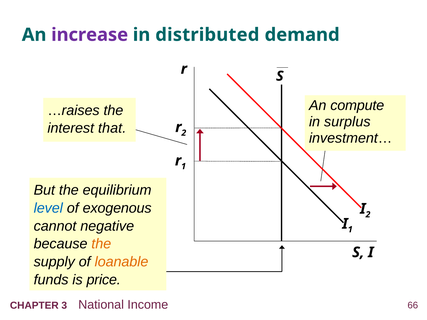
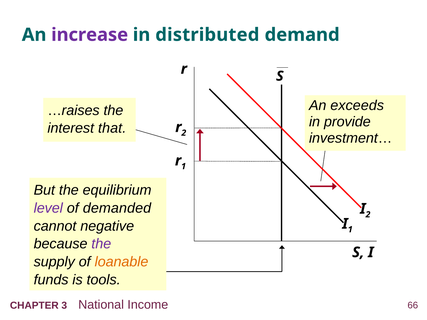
compute: compute -> exceeds
surplus: surplus -> provide
level colour: blue -> purple
exogenous: exogenous -> demanded
the at (101, 244) colour: orange -> purple
price: price -> tools
